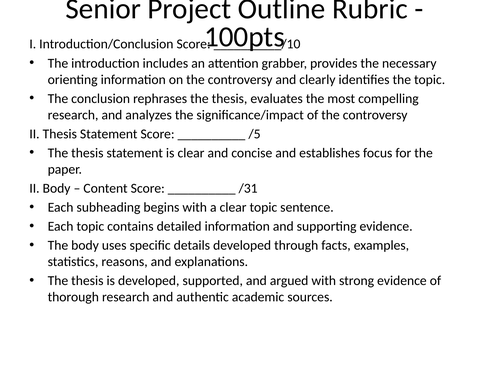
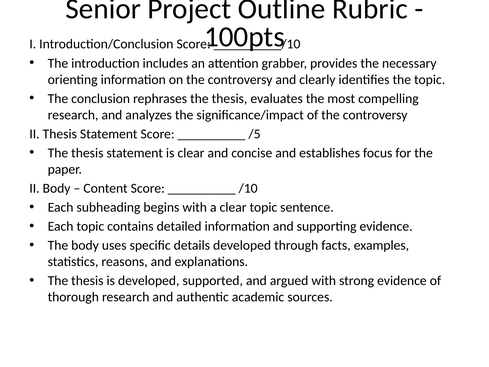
/31: /31 -> /10
